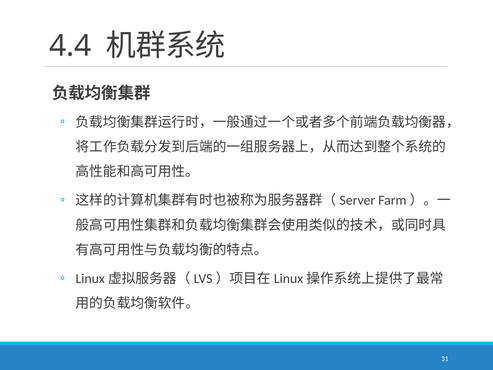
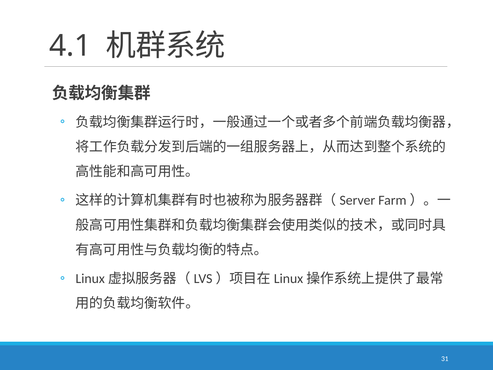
4.4: 4.4 -> 4.1
